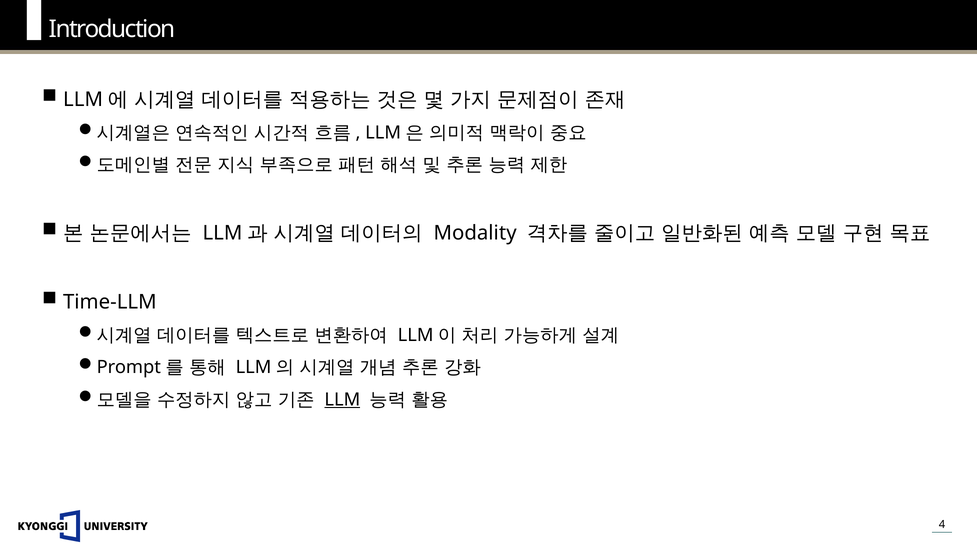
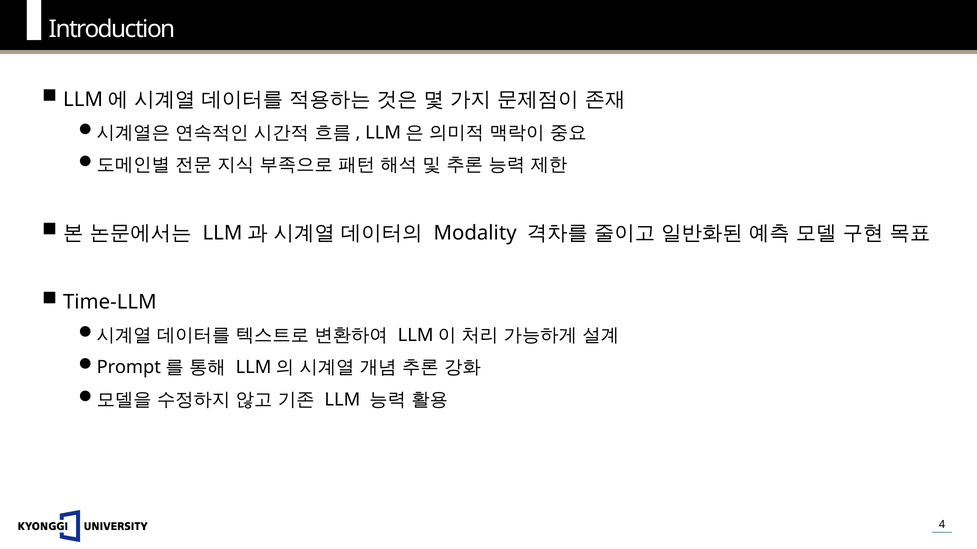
LLM underline: present -> none
